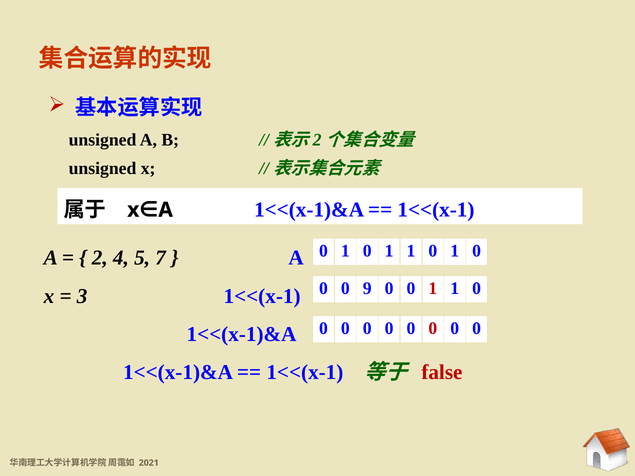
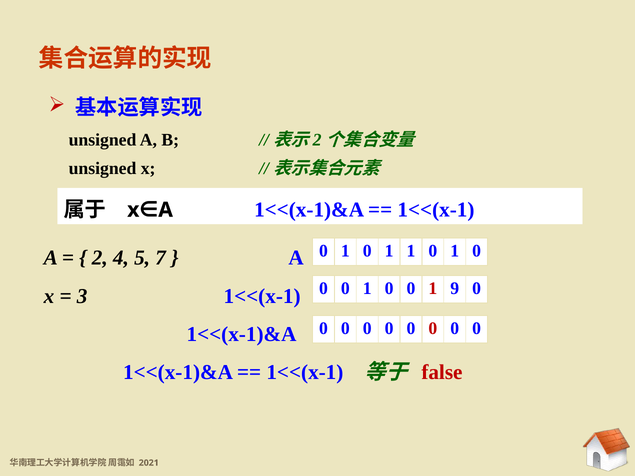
9 at (367, 289): 9 -> 1
0 0 1 1: 1 -> 9
